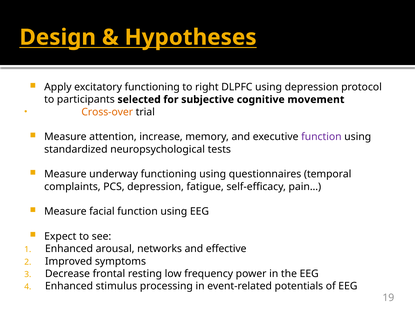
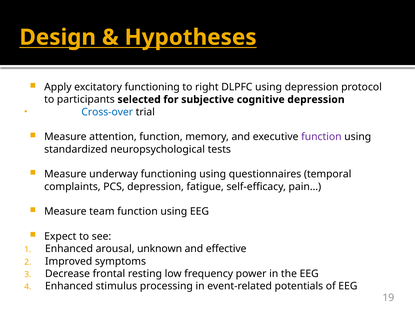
cognitive movement: movement -> depression
Cross-over colour: orange -> blue
attention increase: increase -> function
facial: facial -> team
networks: networks -> unknown
